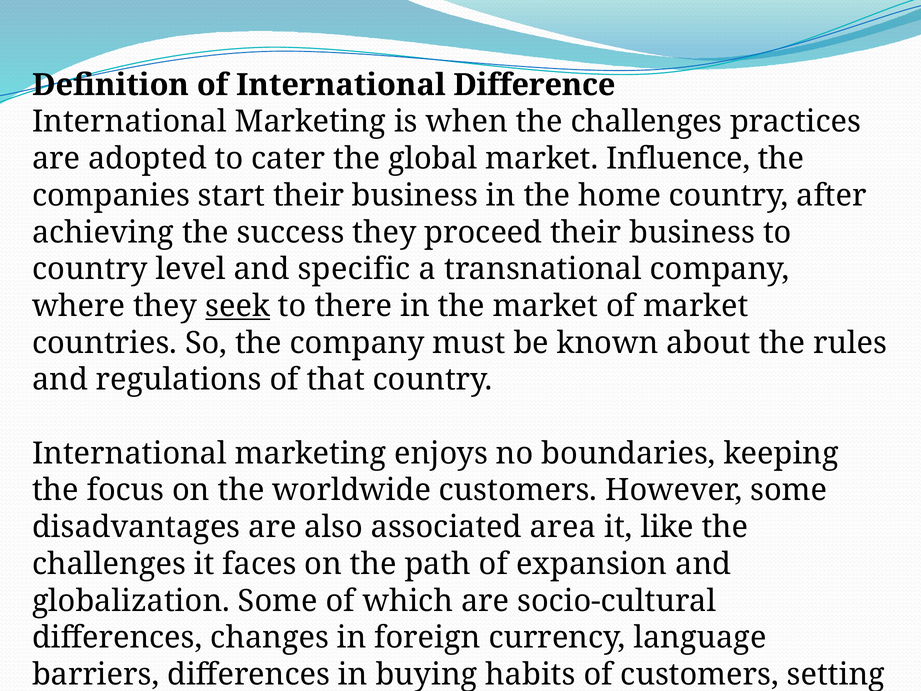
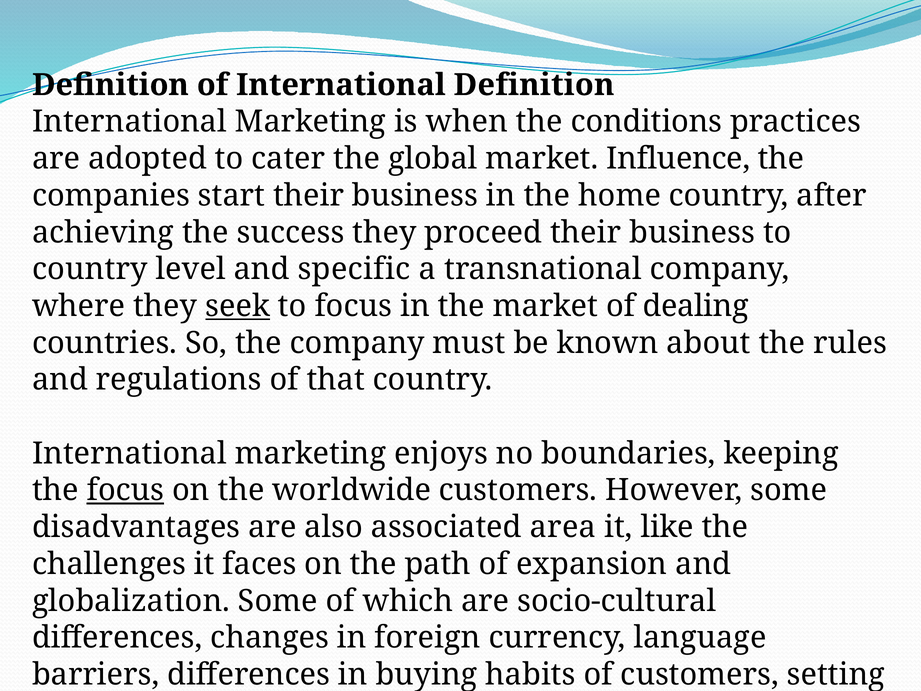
International Difference: Difference -> Definition
when the challenges: challenges -> conditions
to there: there -> focus
of market: market -> dealing
focus at (125, 490) underline: none -> present
